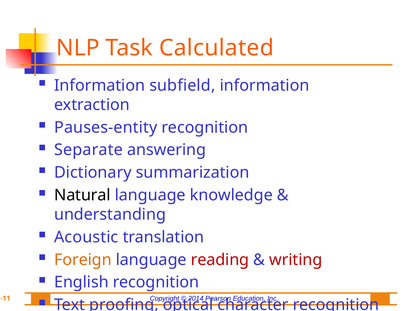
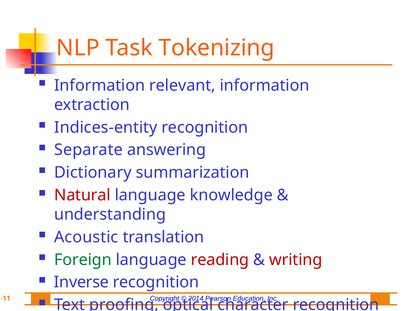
Calculated: Calculated -> Tokenizing
subfield: subfield -> relevant
Pauses-entity: Pauses-entity -> Indices-entity
Natural colour: black -> red
Foreign colour: orange -> green
English: English -> Inverse
